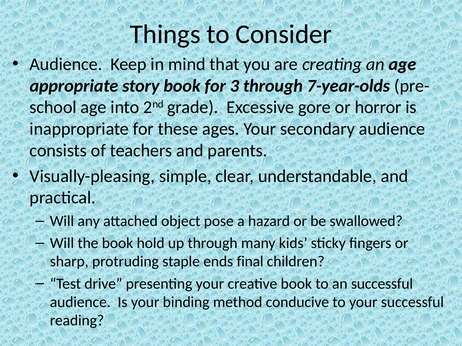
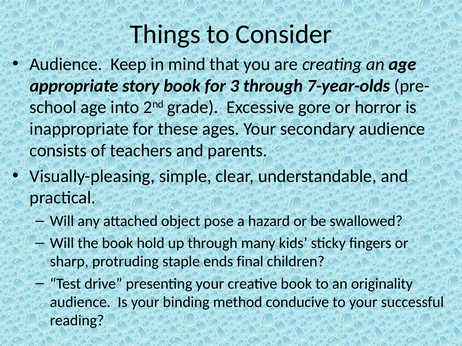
an successful: successful -> originality
